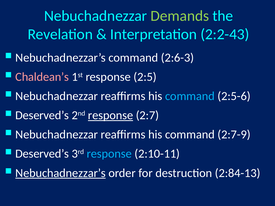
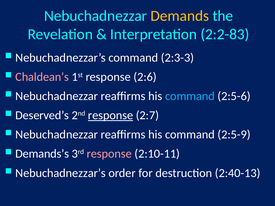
Demands colour: light green -> yellow
2:2-43: 2:2-43 -> 2:2-83
2:6-3: 2:6-3 -> 2:3-3
2:5: 2:5 -> 2:6
2:7-9: 2:7-9 -> 2:5-9
Deserved’s at (42, 154): Deserved’s -> Demands’s
response at (109, 154) colour: light blue -> pink
Nebuchadnezzar’s at (61, 173) underline: present -> none
2:84-13: 2:84-13 -> 2:40-13
